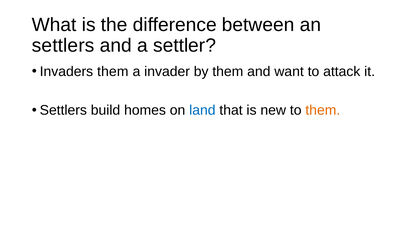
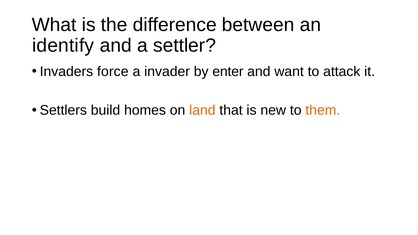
settlers at (63, 45): settlers -> identify
Invaders them: them -> force
by them: them -> enter
land colour: blue -> orange
